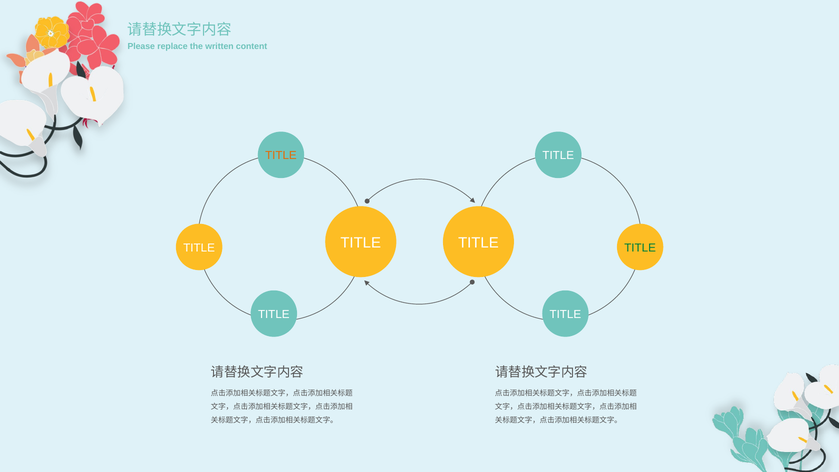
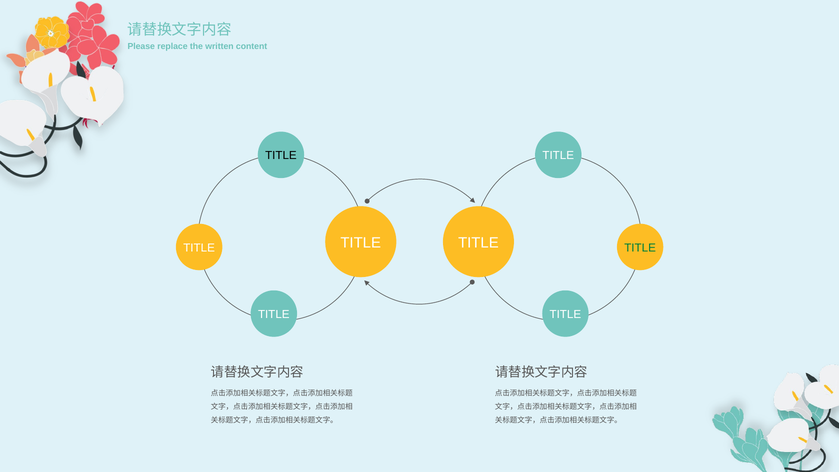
TITLE at (281, 156) colour: orange -> black
